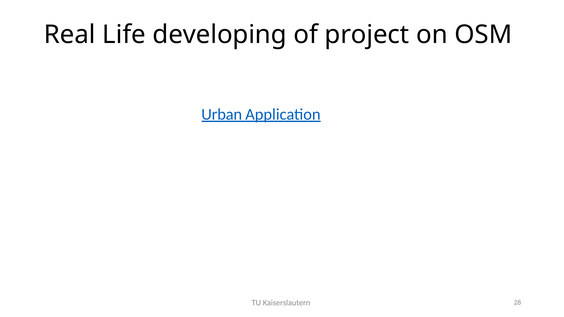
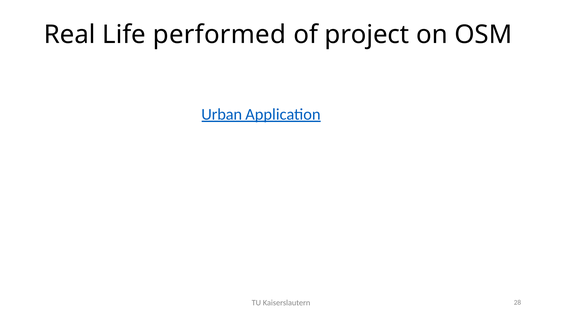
developing: developing -> performed
